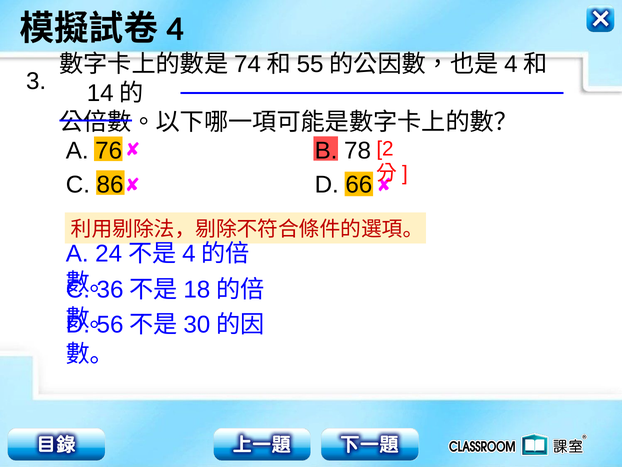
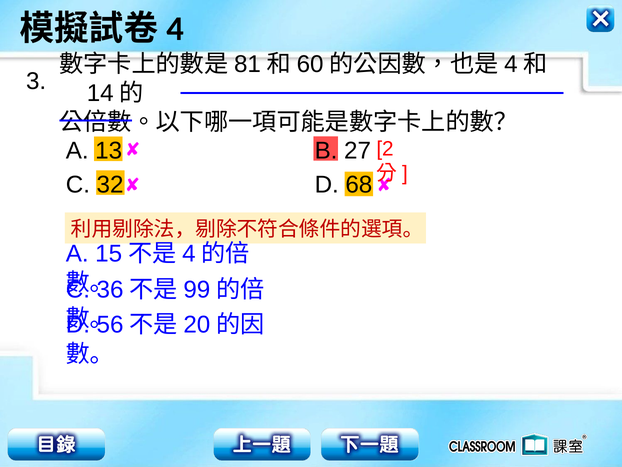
74: 74 -> 81
55: 55 -> 60
76: 76 -> 13
78: 78 -> 27
86: 86 -> 32
66: 66 -> 68
24: 24 -> 15
18: 18 -> 99
30: 30 -> 20
